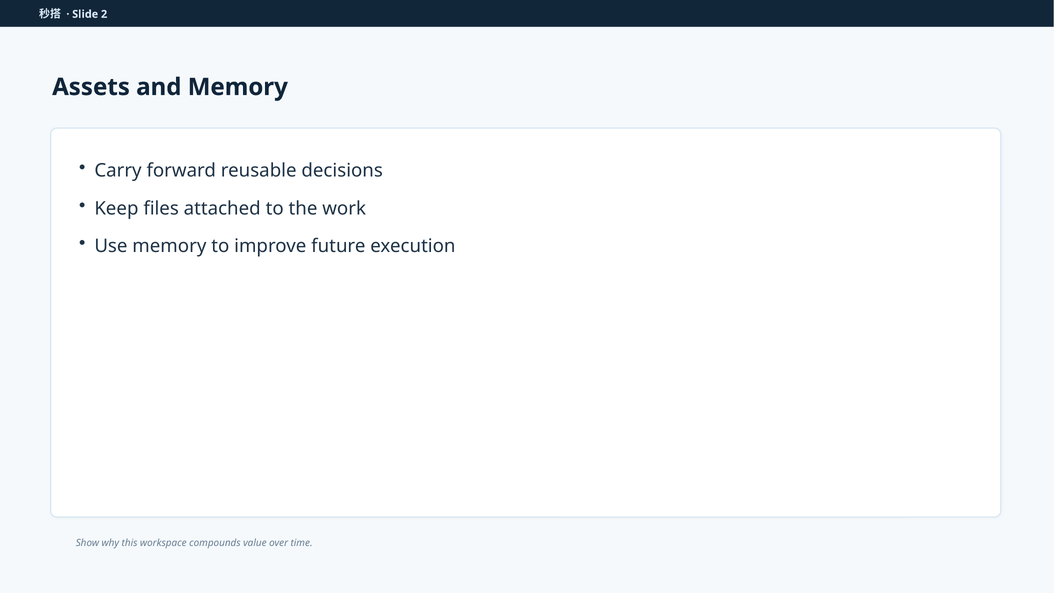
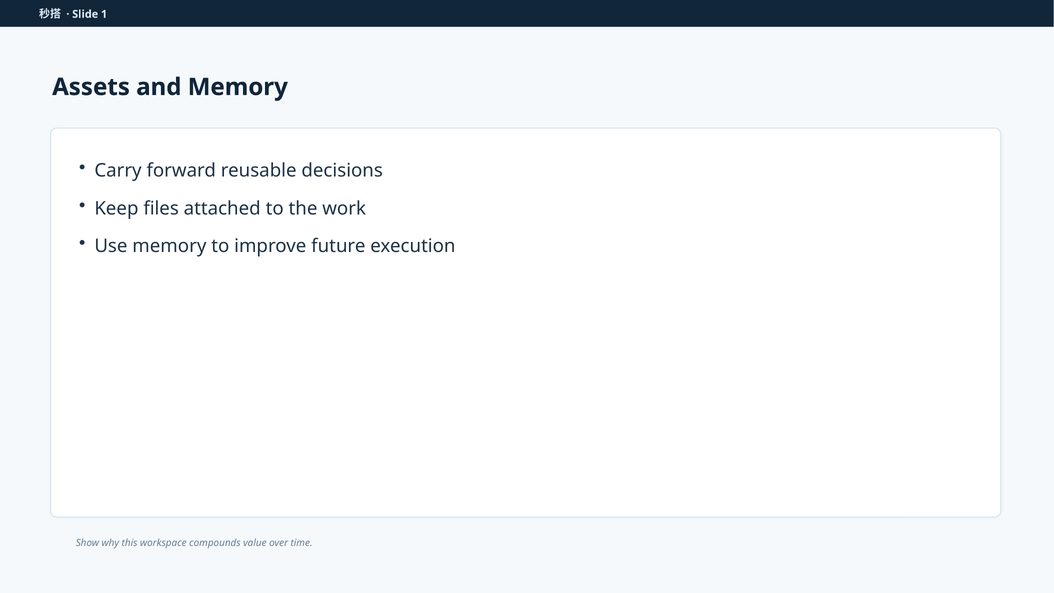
2: 2 -> 1
